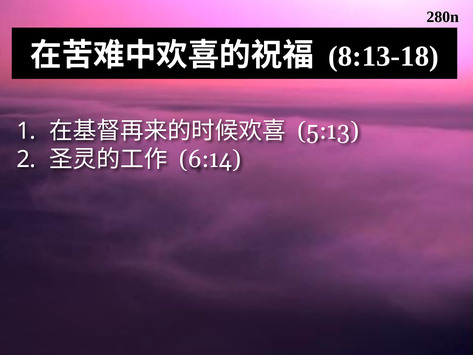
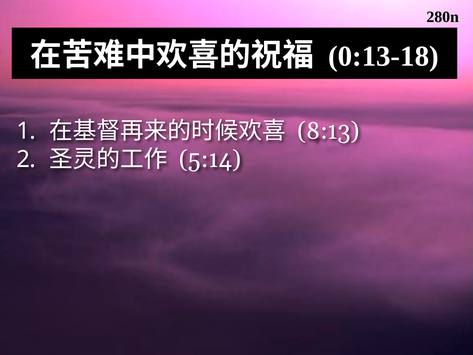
8:13-18: 8:13-18 -> 0:13-18
5:13: 5:13 -> 8:13
6:14: 6:14 -> 5:14
